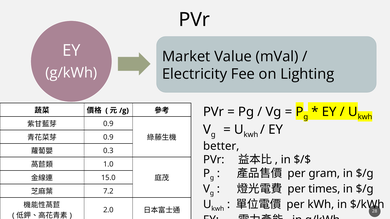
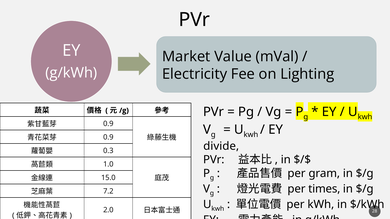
better: better -> divide
